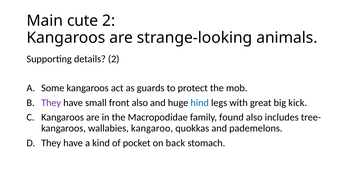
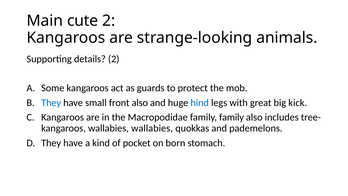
They at (51, 103) colour: purple -> blue
family found: found -> family
wallabies kangaroo: kangaroo -> wallabies
back: back -> born
